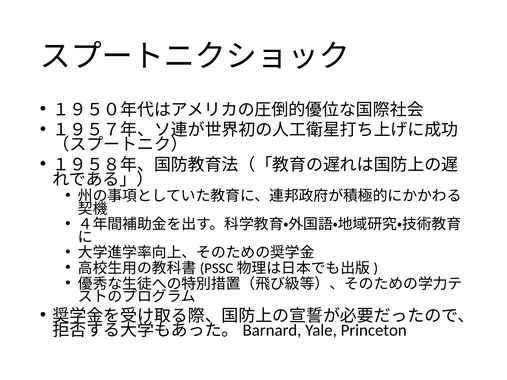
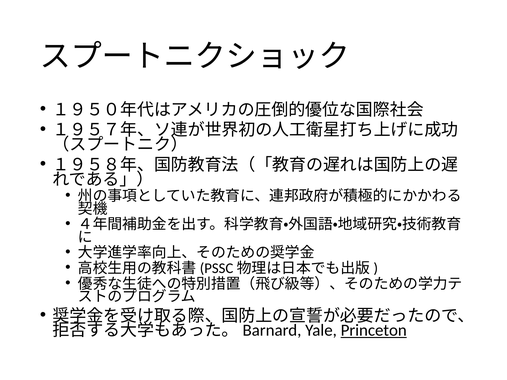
Princeton underline: none -> present
